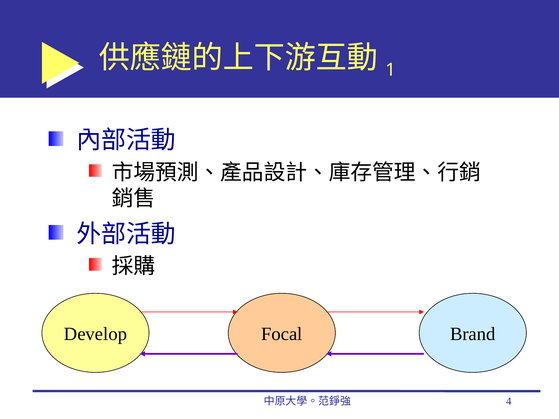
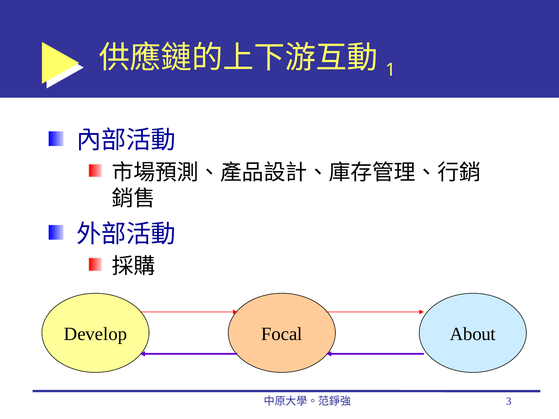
Brand: Brand -> About
4: 4 -> 3
